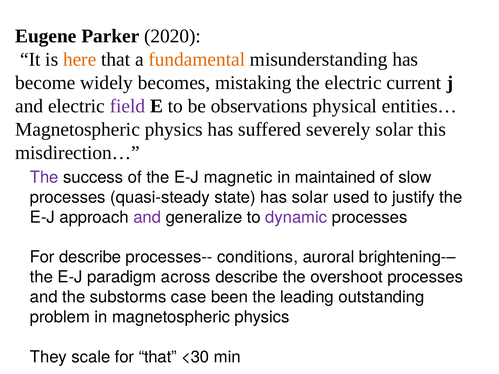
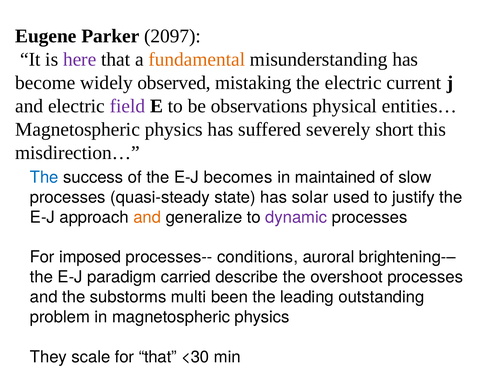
2020: 2020 -> 2097
here colour: orange -> purple
becomes: becomes -> observed
severely solar: solar -> short
The at (44, 177) colour: purple -> blue
magnetic: magnetic -> becomes
and at (147, 217) colour: purple -> orange
For describe: describe -> imposed
across: across -> carried
case: case -> multi
